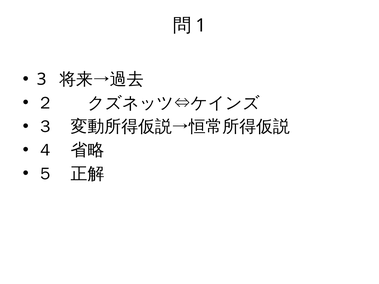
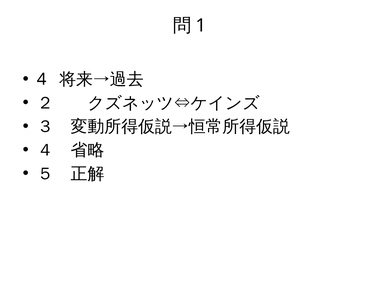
3: 3 -> 4
